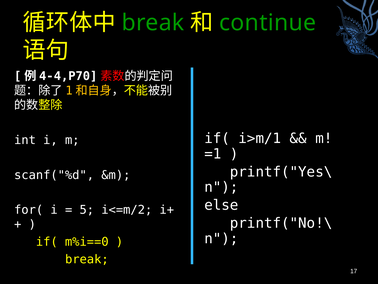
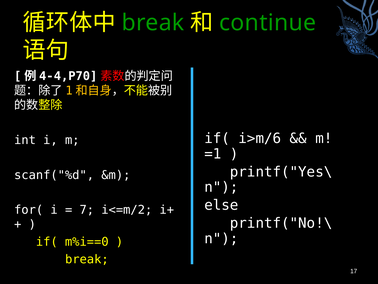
i>m/1: i>m/1 -> i>m/6
5: 5 -> 7
